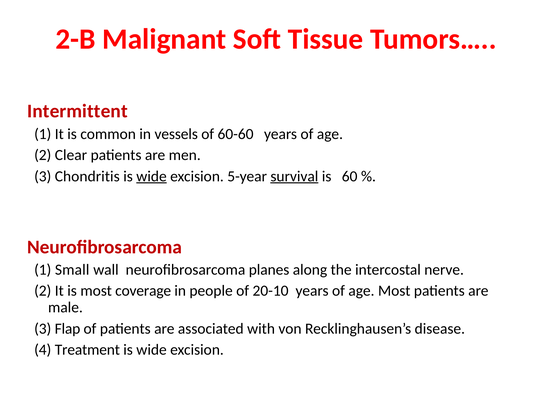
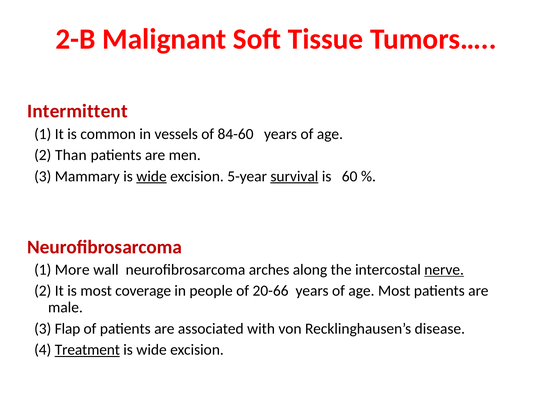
60-60: 60-60 -> 84-60
Clear: Clear -> Than
Chondritis: Chondritis -> Mammary
Small: Small -> More
planes: planes -> arches
nerve underline: none -> present
20-10: 20-10 -> 20-66
Treatment underline: none -> present
